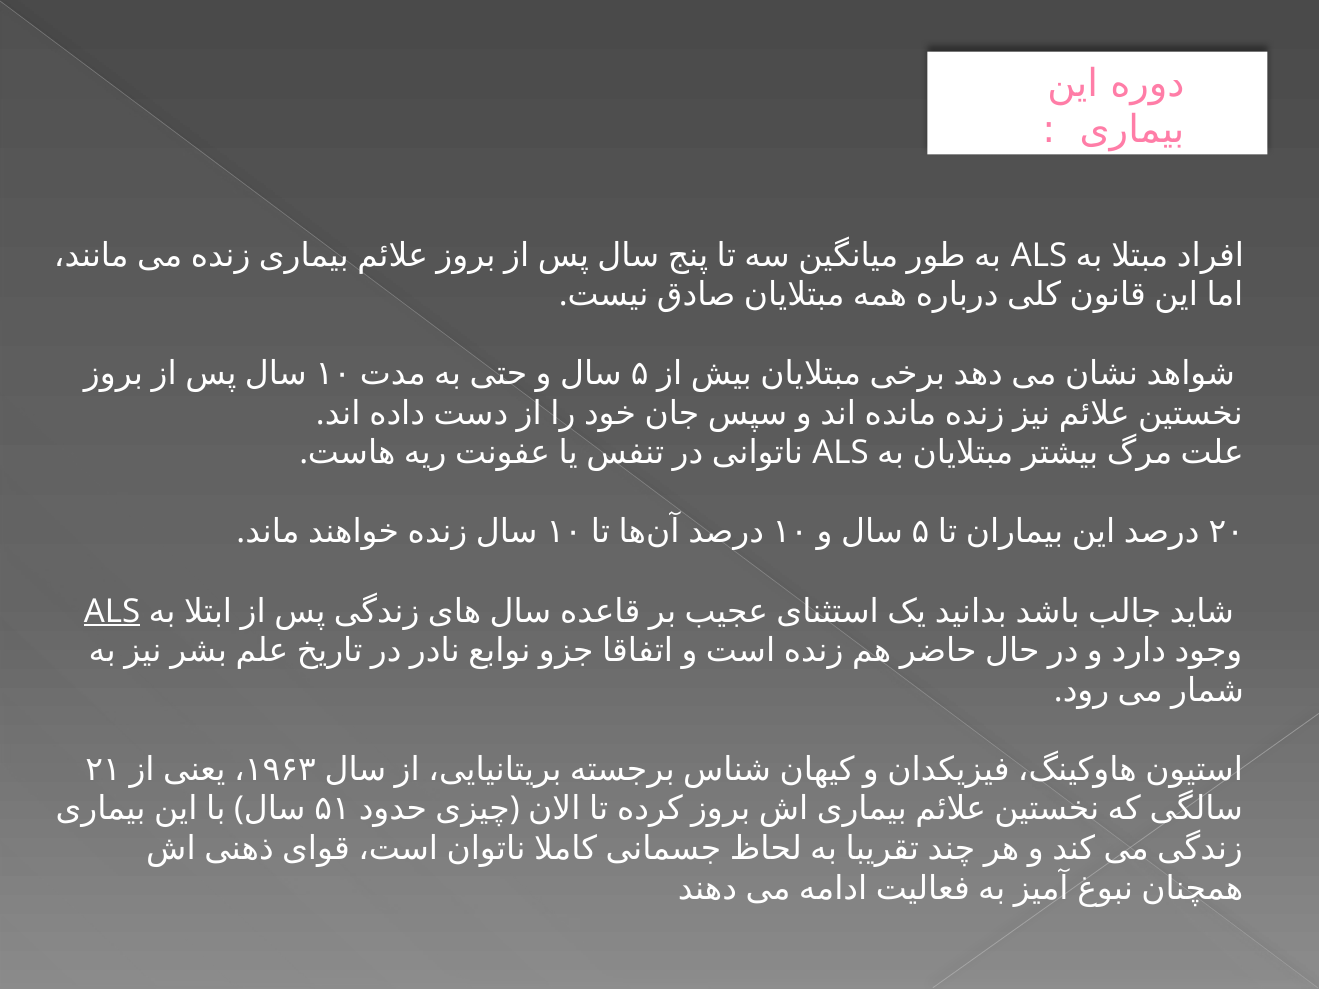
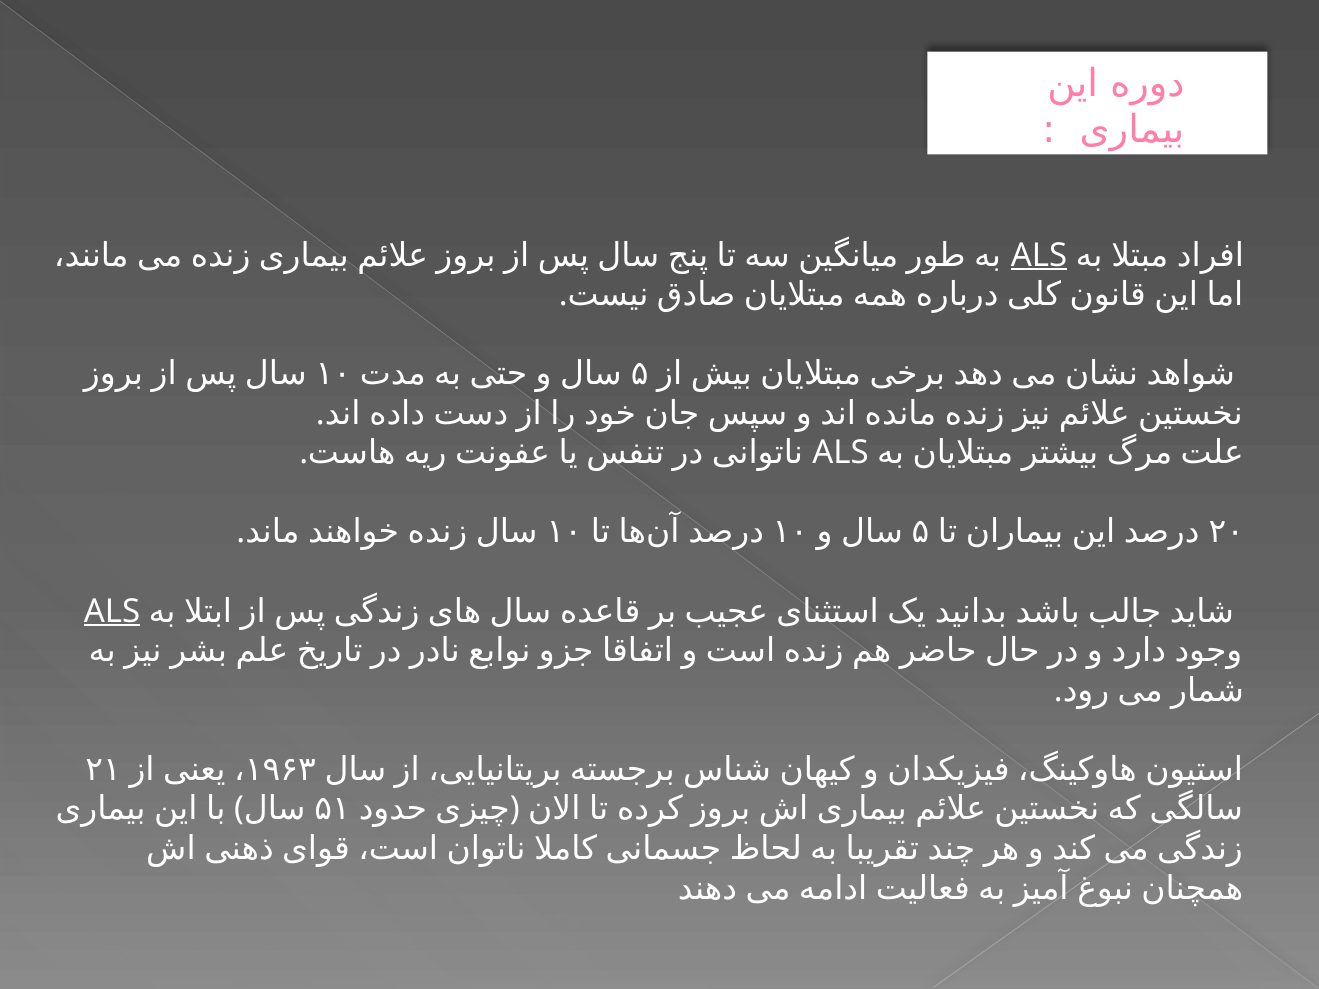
ALS at (1039, 255) underline: none -> present
